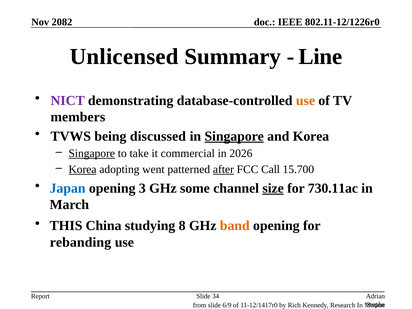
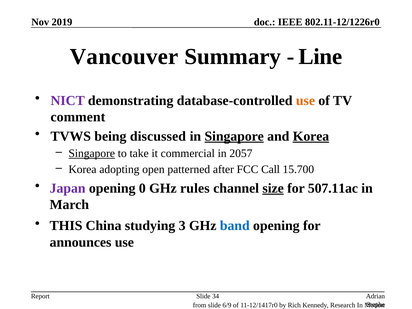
2082: 2082 -> 2019
Unlicensed: Unlicensed -> Vancouver
members: members -> comment
Korea at (311, 136) underline: none -> present
2026: 2026 -> 2057
Korea at (83, 170) underline: present -> none
went: went -> open
after underline: present -> none
Japan colour: blue -> purple
3: 3 -> 0
some: some -> rules
730.11ac: 730.11ac -> 507.11ac
8: 8 -> 3
band colour: orange -> blue
rebanding: rebanding -> announces
